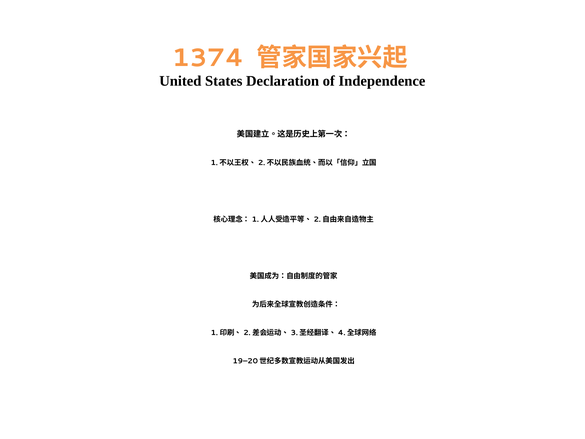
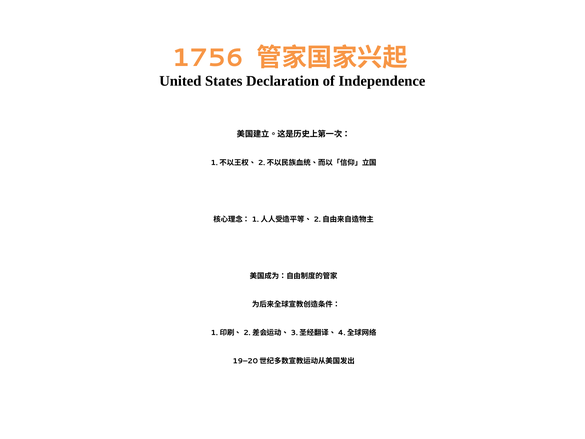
1374: 1374 -> 1756
